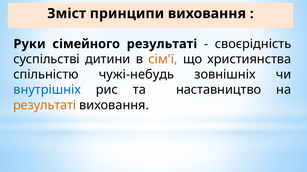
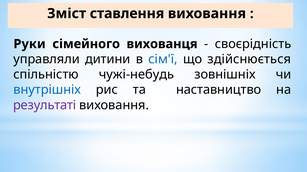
принципи: принципи -> ставлення
сімейного результаті: результаті -> вихованця
суспільстві: суспільстві -> управляли
сім'ї colour: orange -> blue
християнства: християнства -> здійснюється
результаті at (45, 106) colour: orange -> purple
